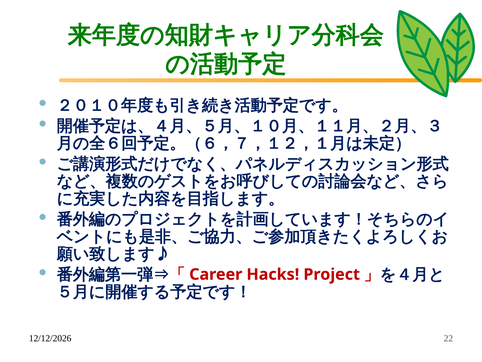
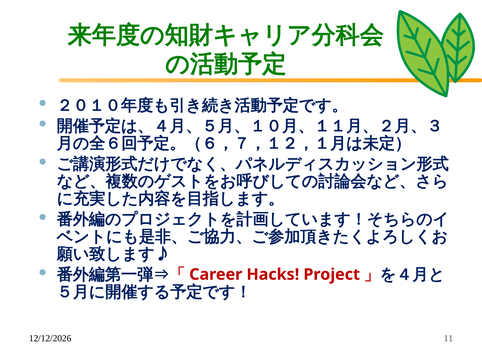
22: 22 -> 11
